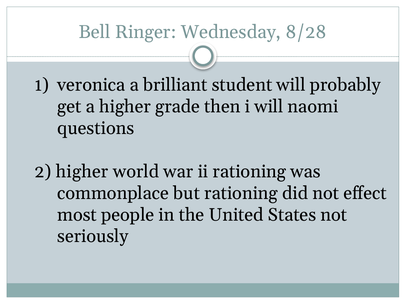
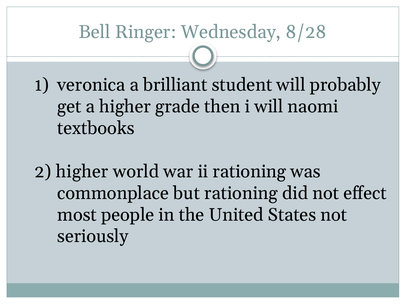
questions: questions -> textbooks
